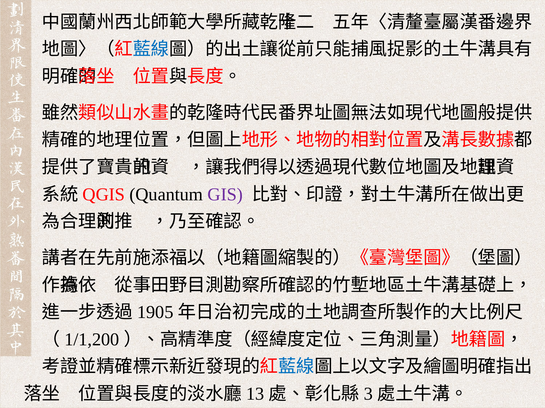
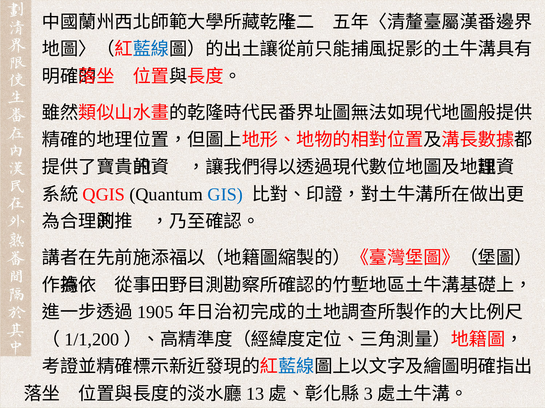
GIS colour: purple -> blue
